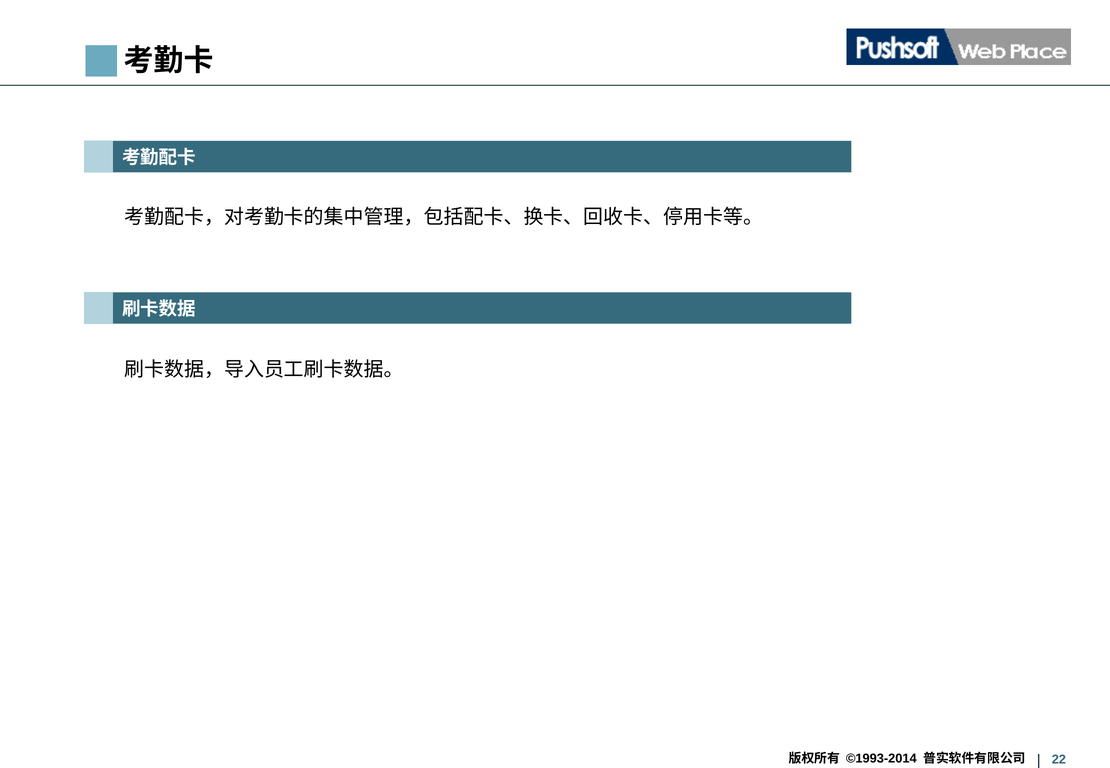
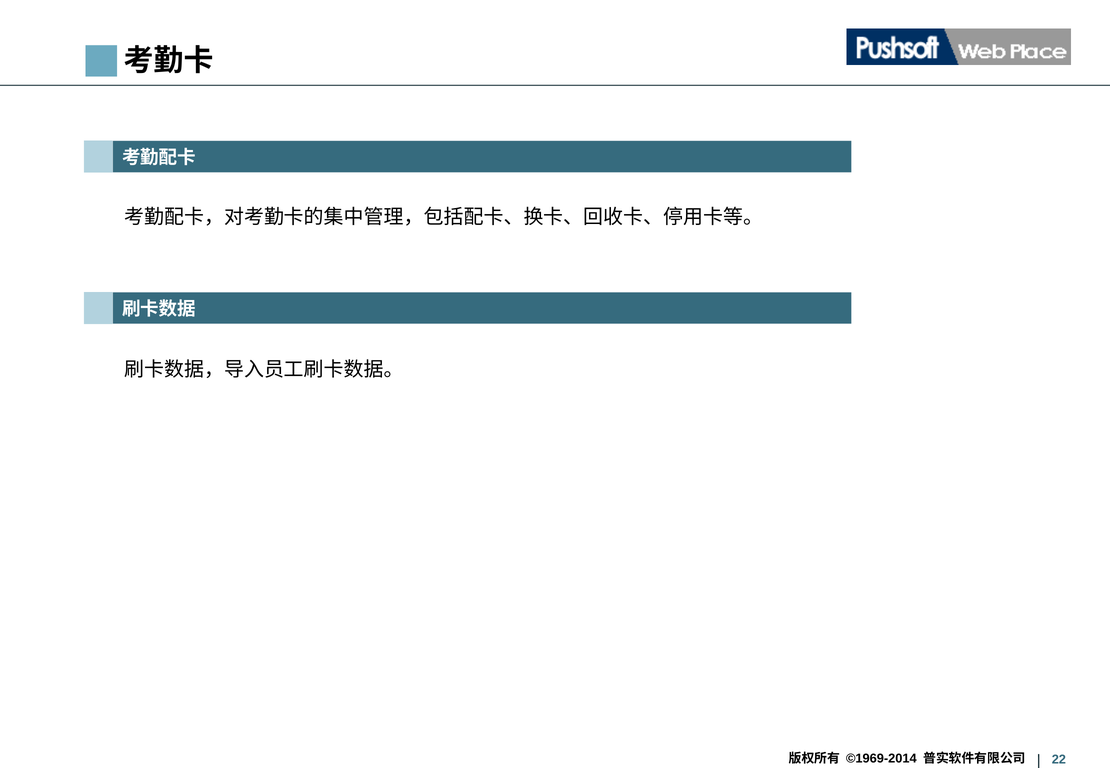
©1993-2014: ©1993-2014 -> ©1969-2014
